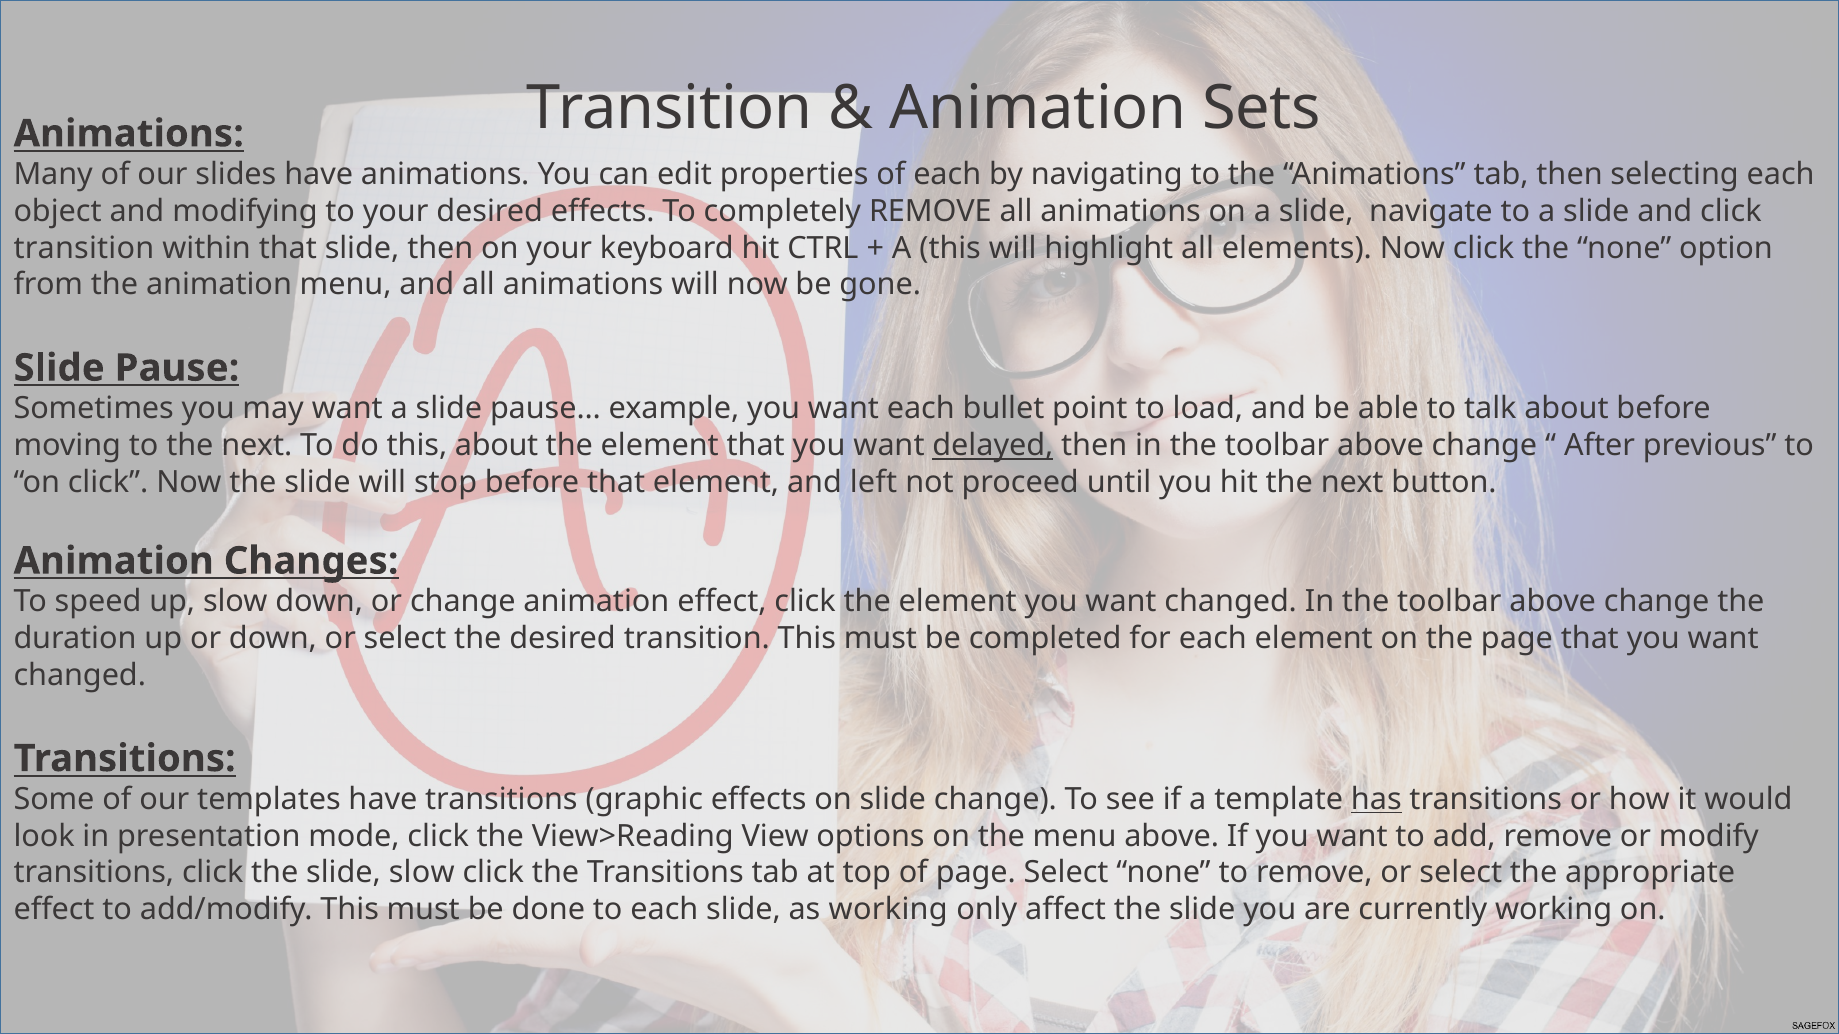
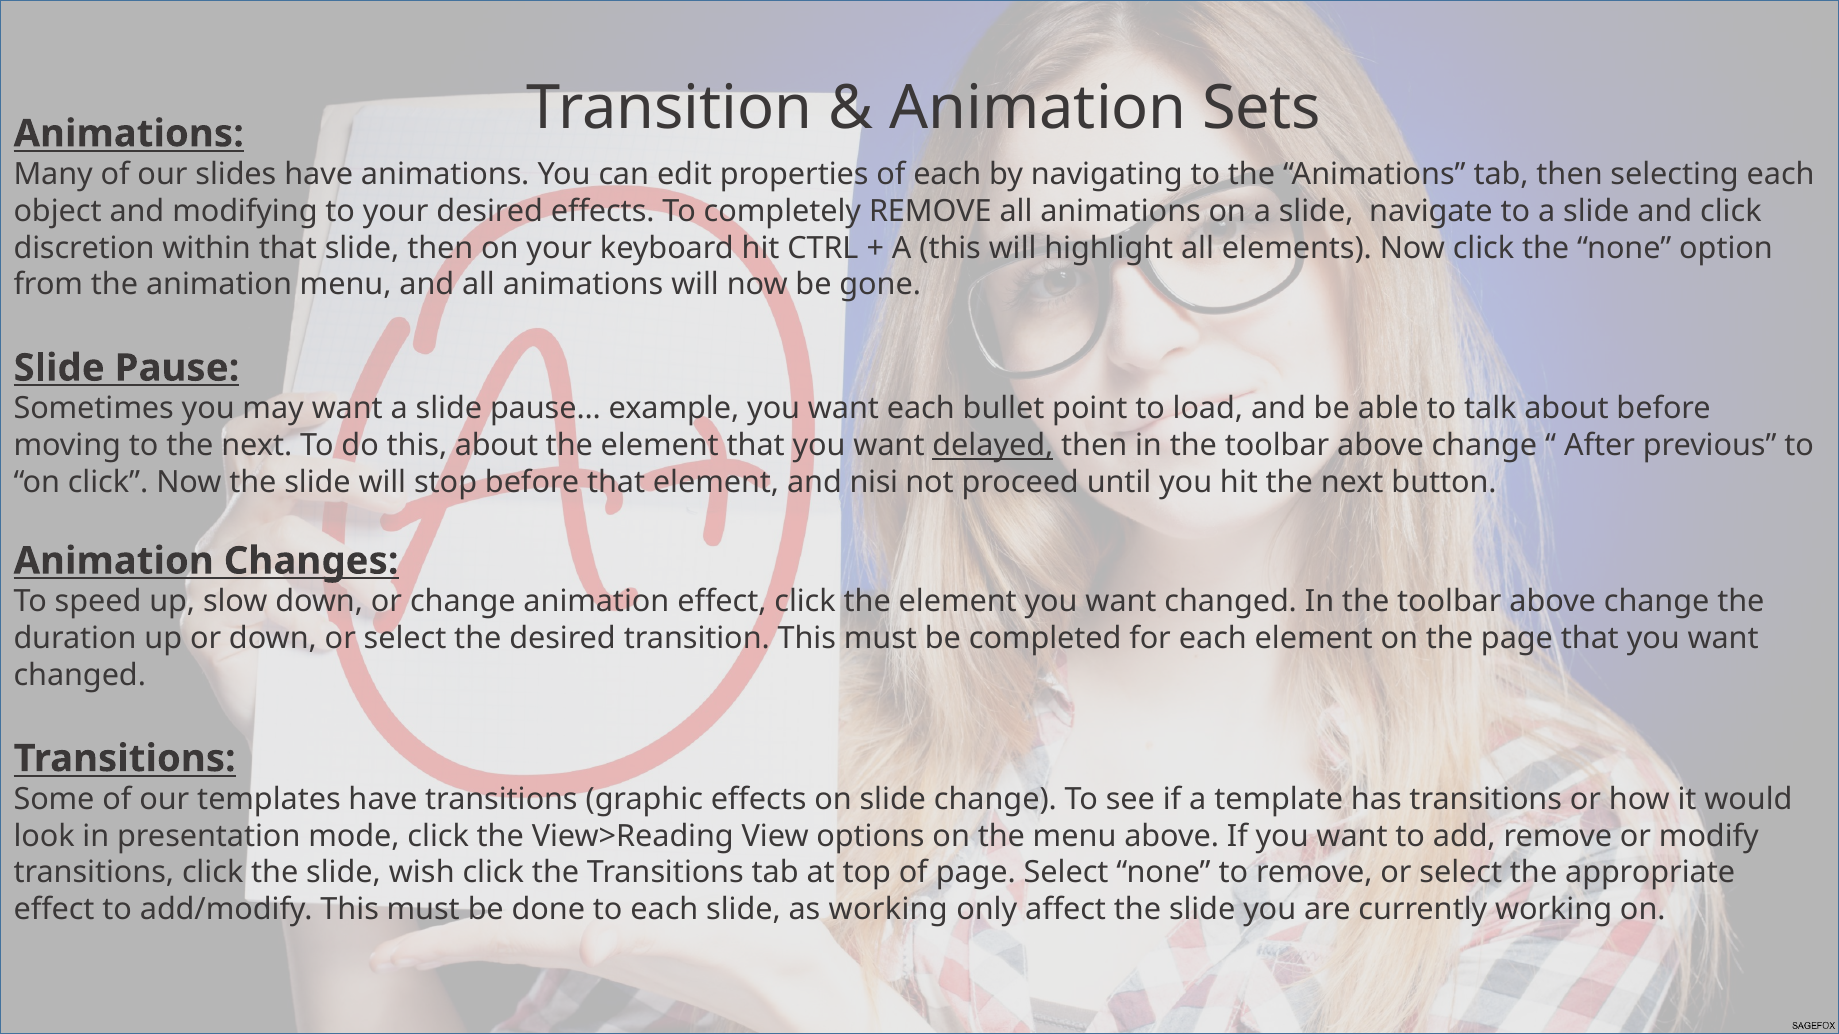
transition at (84, 248): transition -> discretion
left: left -> nisi
has underline: present -> none
slide slow: slow -> wish
